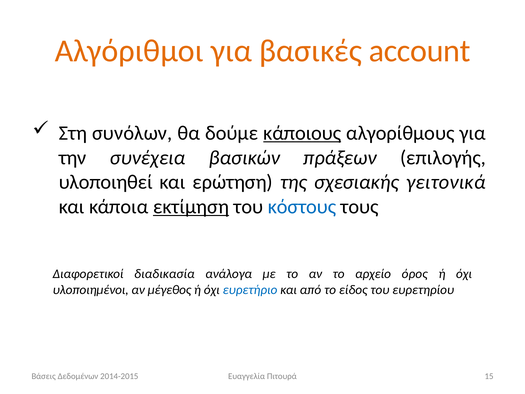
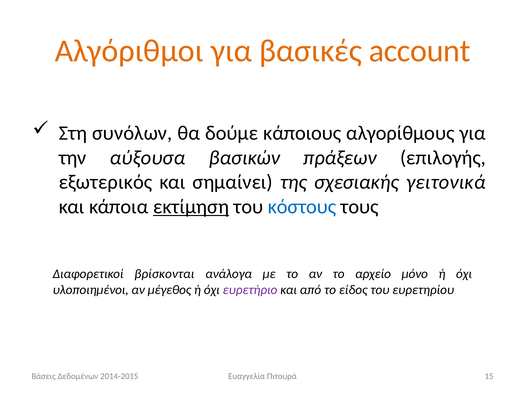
κάποιους underline: present -> none
συνέχεια: συνέχεια -> αύξουσα
υλοποιηθεί: υλοποιηθεί -> εξωτερικός
ερώτηση: ερώτηση -> σημαίνει
διαδικασία: διαδικασία -> βρίσκονται
όρος: όρος -> μόνο
ευρετήριο colour: blue -> purple
